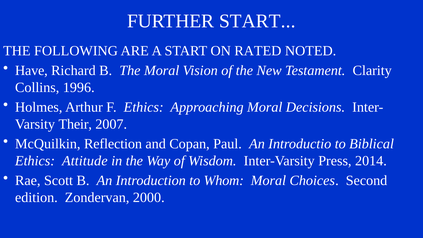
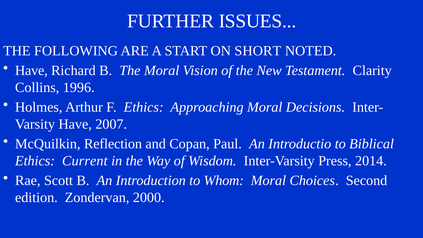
FURTHER START: START -> ISSUES
RATED: RATED -> SHORT
Their at (75, 124): Their -> Have
Attitude: Attitude -> Current
